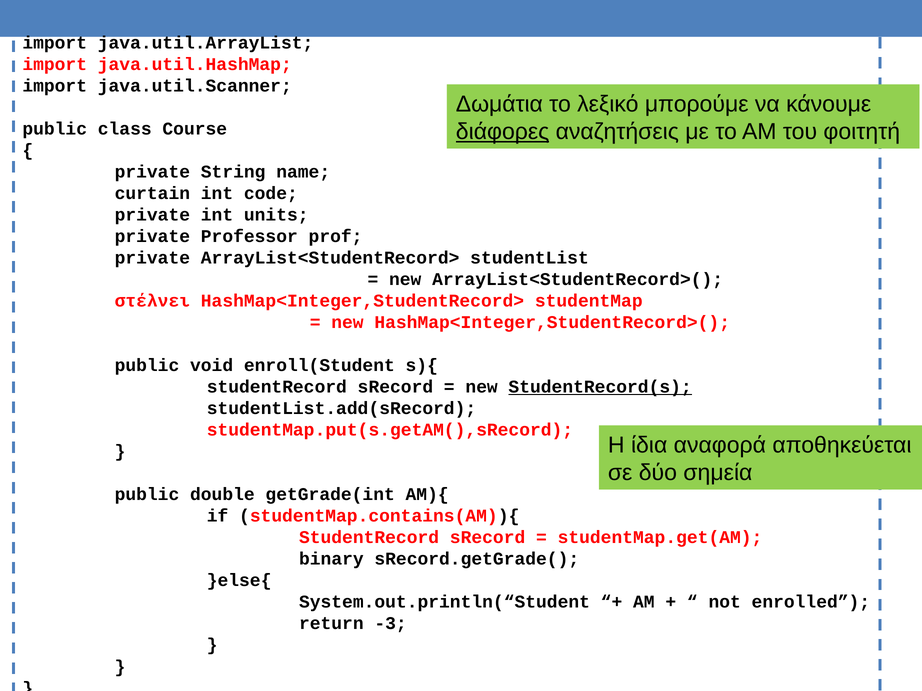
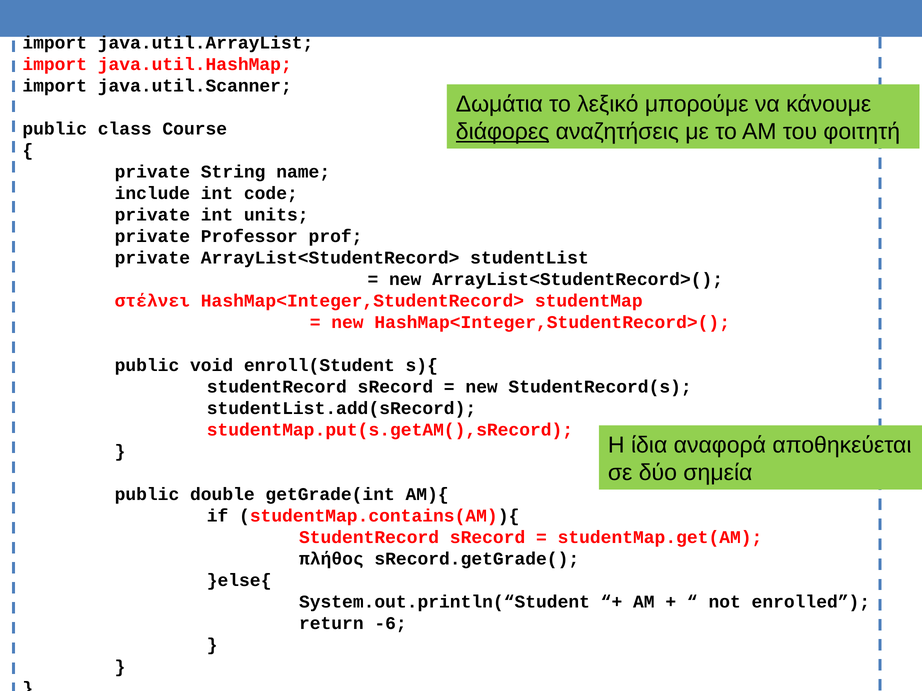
curtain: curtain -> include
StudentRecord(s underline: present -> none
binary: binary -> πλήθος
-3: -3 -> -6
